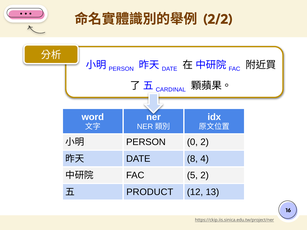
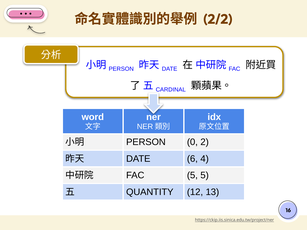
8: 8 -> 6
5 2: 2 -> 5
PRODUCT: PRODUCT -> QUANTITY
